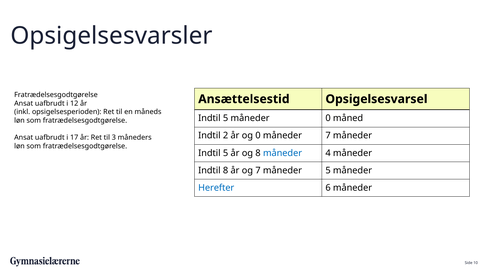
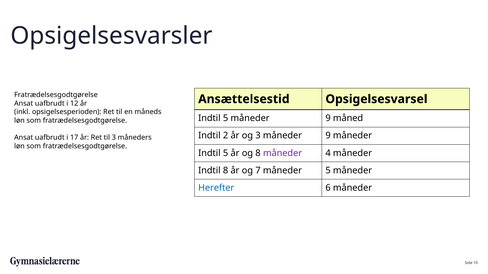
5 måneder 0: 0 -> 9
og 0: 0 -> 3
7 at (328, 136): 7 -> 9
måneder at (283, 153) colour: blue -> purple
